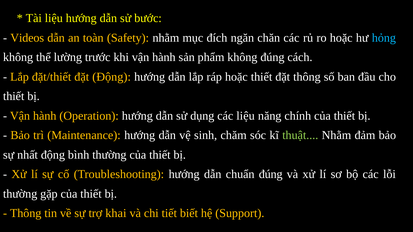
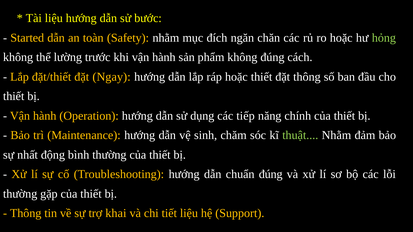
Videos at (27, 38): Videos -> Started
hỏng colour: light blue -> light green
đặt Động: Động -> Ngay
các liệu: liệu -> tiếp
tiết biết: biết -> liệu
